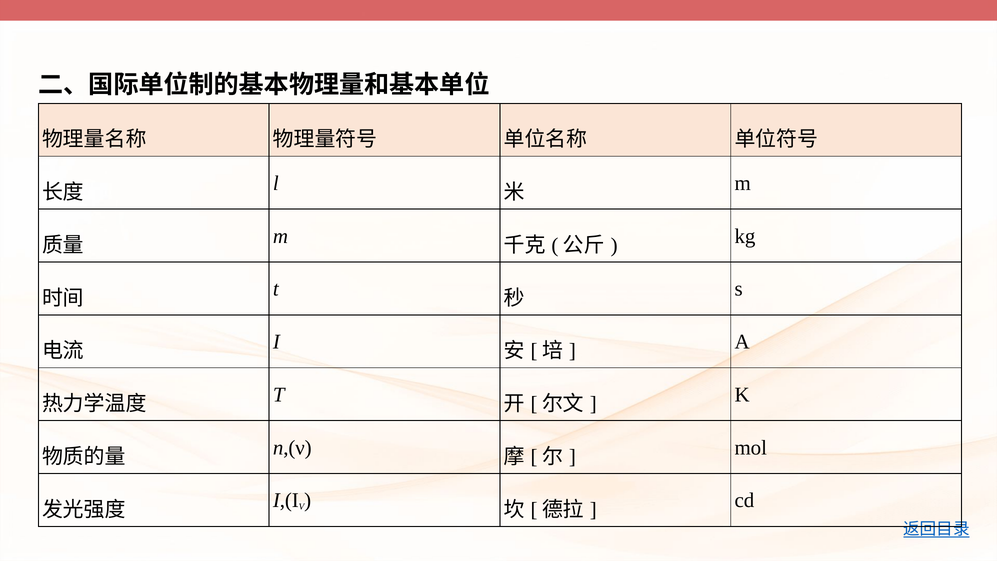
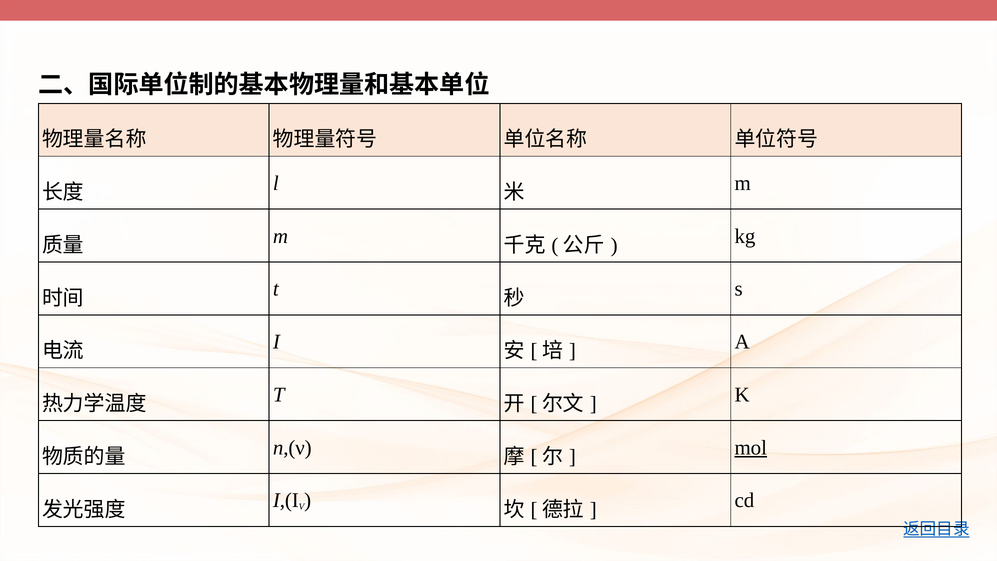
mol underline: none -> present
